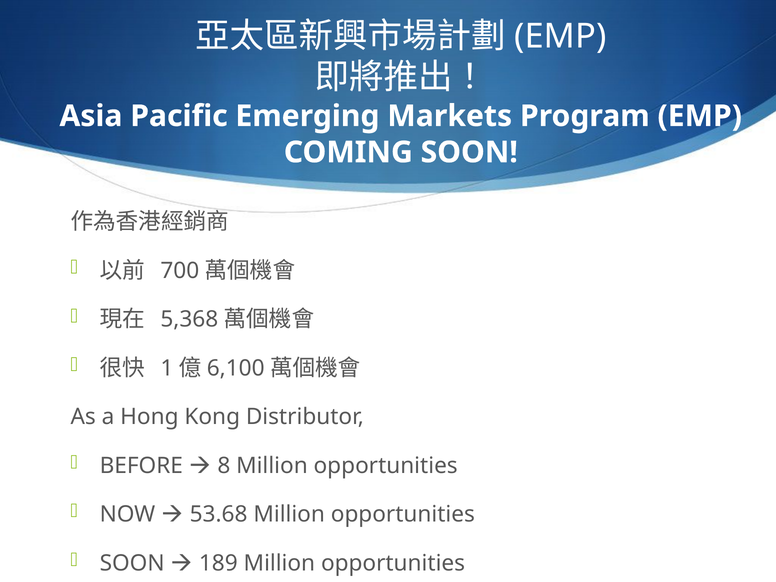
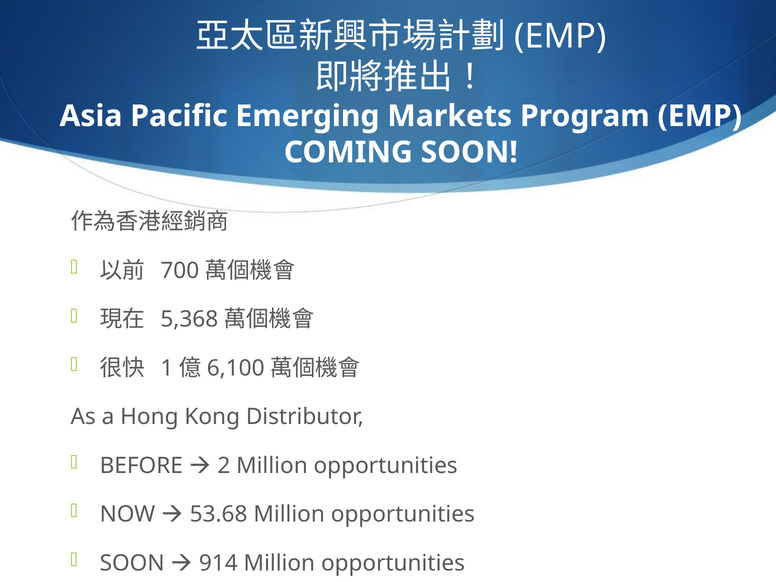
8: 8 -> 2
189: 189 -> 914
